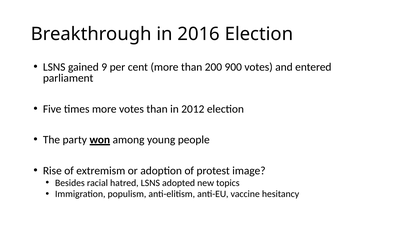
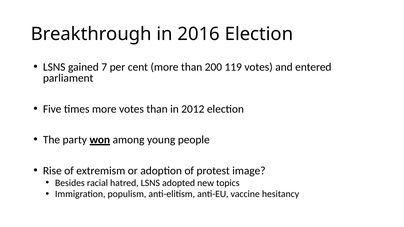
9: 9 -> 7
900: 900 -> 119
